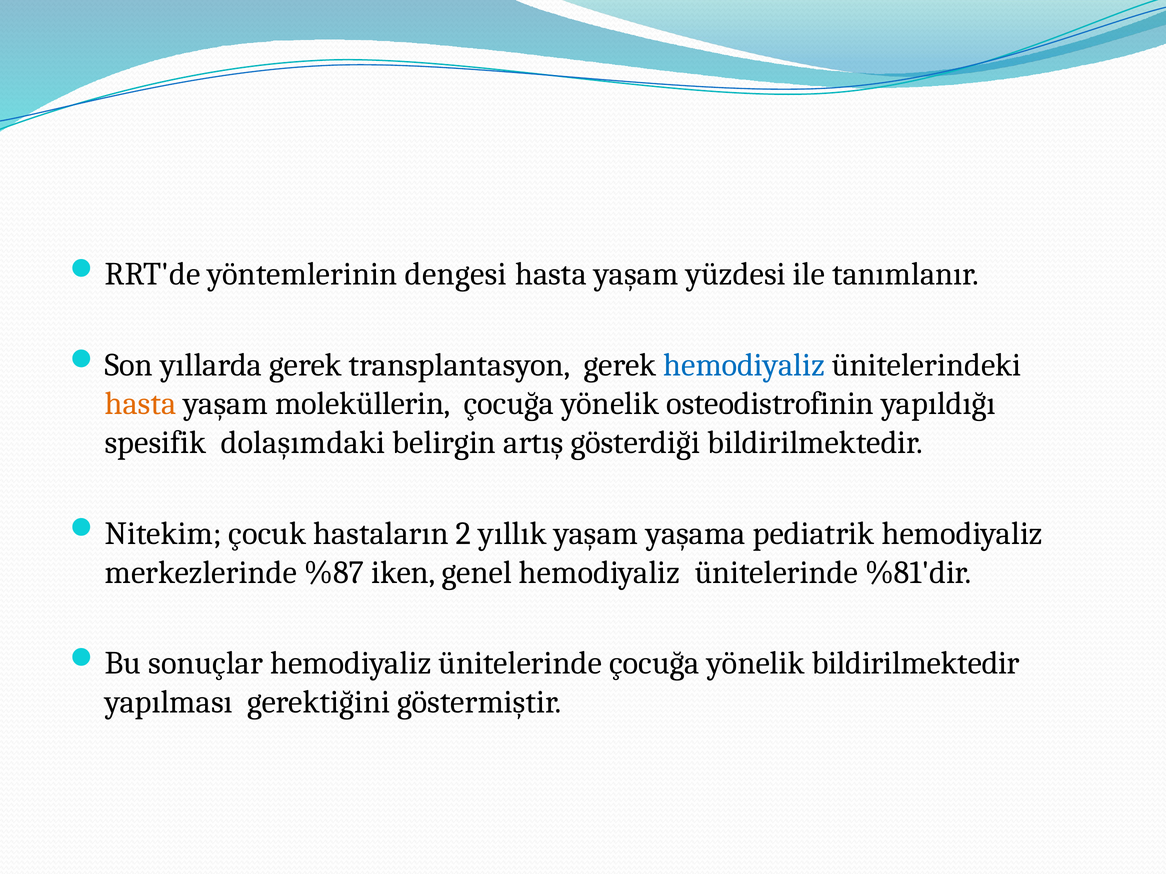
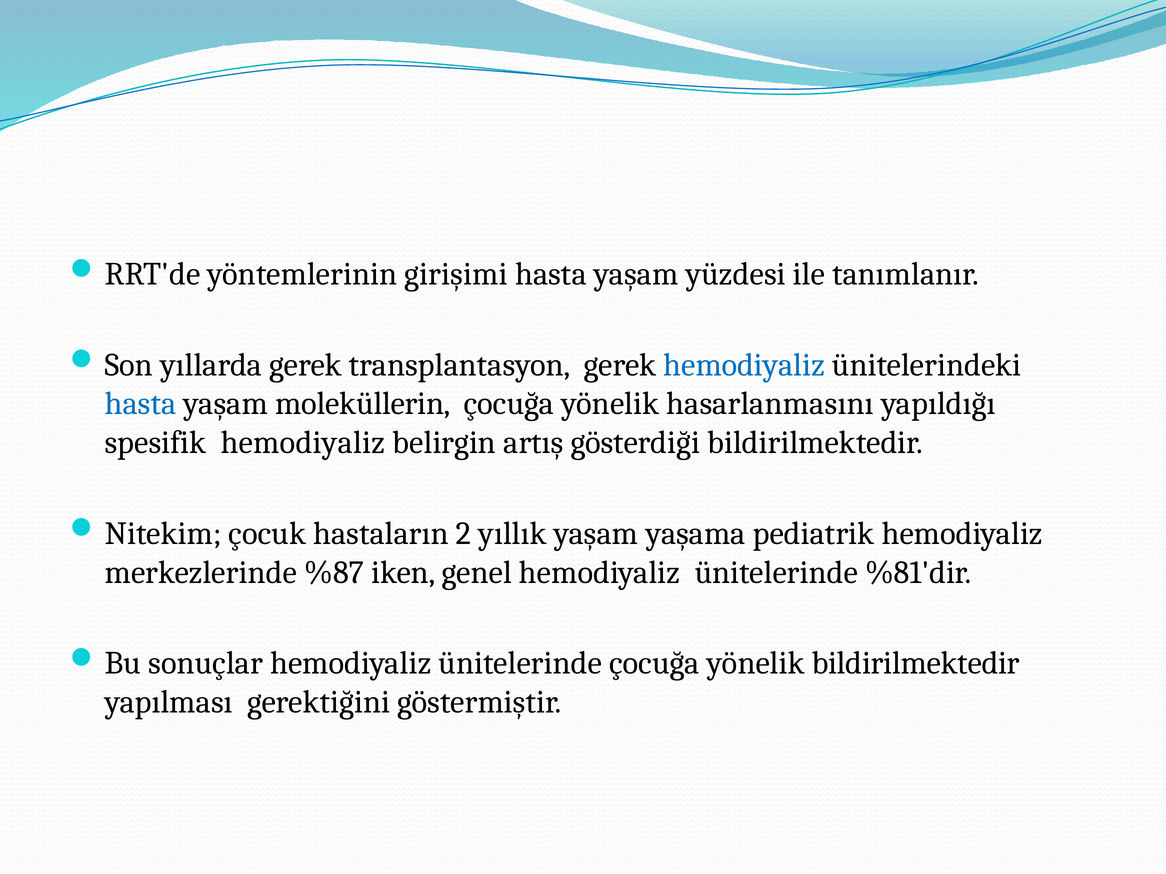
dengesi: dengesi -> girişimi
hasta at (141, 404) colour: orange -> blue
osteodistrofinin: osteodistrofinin -> hasarlanmasını
spesifik dolaşımdaki: dolaşımdaki -> hemodiyaliz
